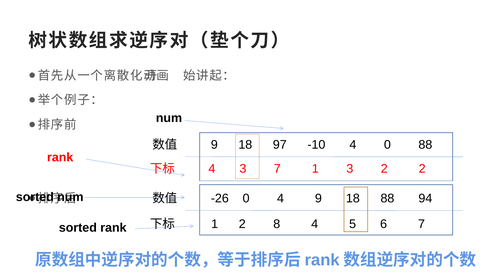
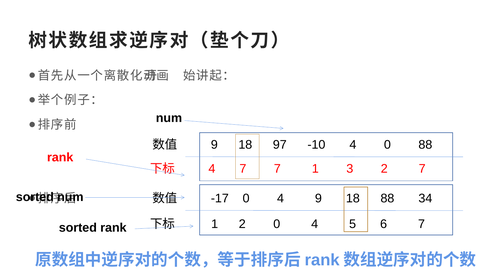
4 3: 3 -> 7
2 2: 2 -> 7
-26: -26 -> -17
94: 94 -> 34
2 8: 8 -> 0
